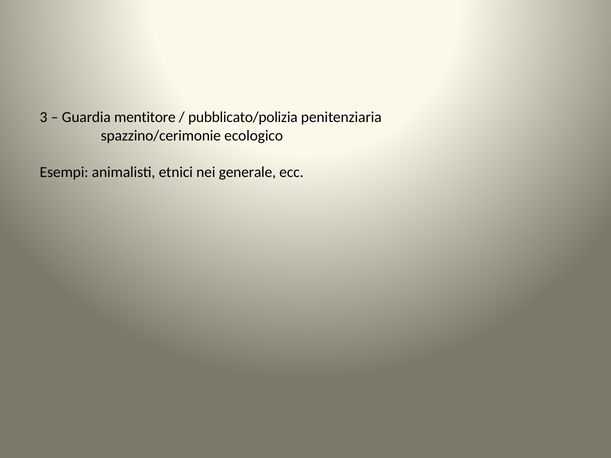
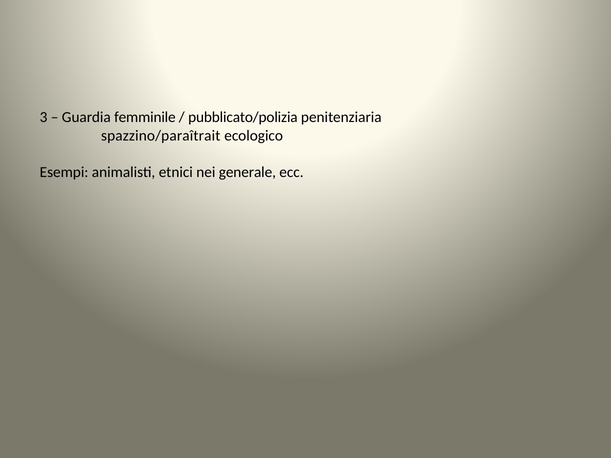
mentitore: mentitore -> femminile
spazzino/cerimonie: spazzino/cerimonie -> spazzino/paraîtrait
